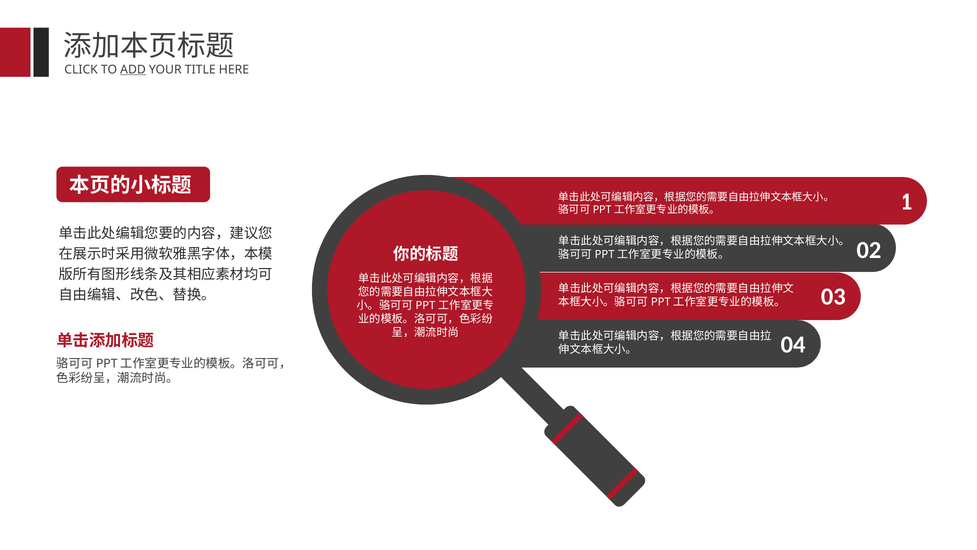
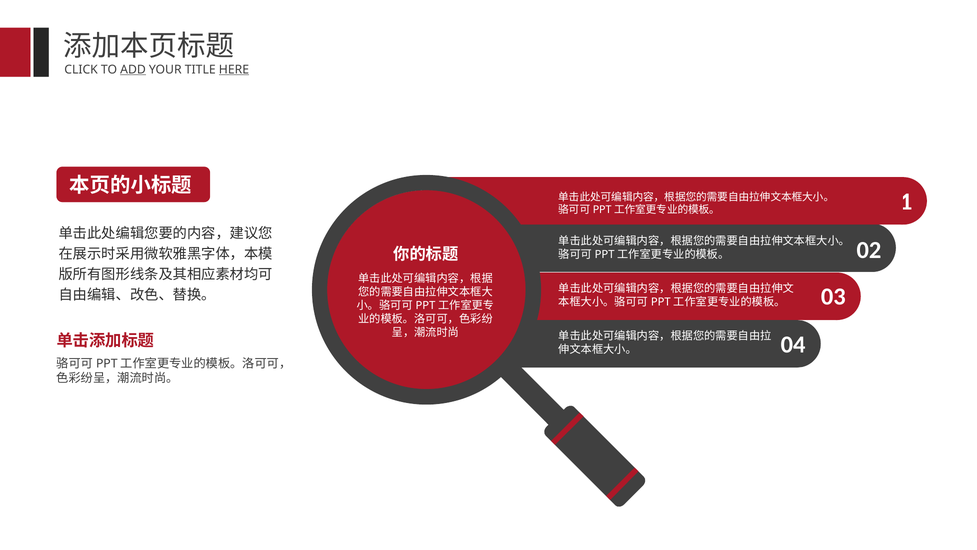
HERE underline: none -> present
